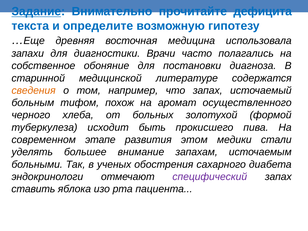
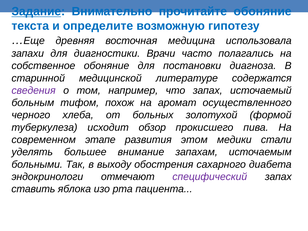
прочитайте дефицита: дефицита -> обоняние
сведения colour: orange -> purple
быть: быть -> обзор
ученых: ученых -> выходу
